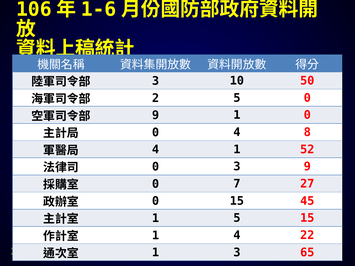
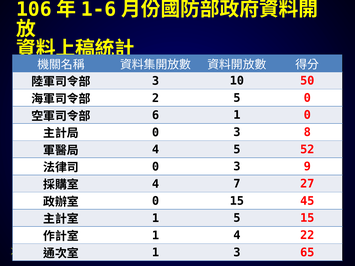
9 at (156, 115): 9 -> 6
4 at (237, 132): 4 -> 3
4 1: 1 -> 5
0 at (156, 184): 0 -> 4
